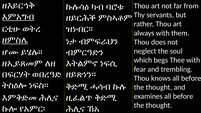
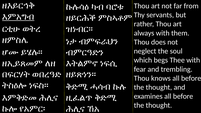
ዘምስሌ underline: present -> none
